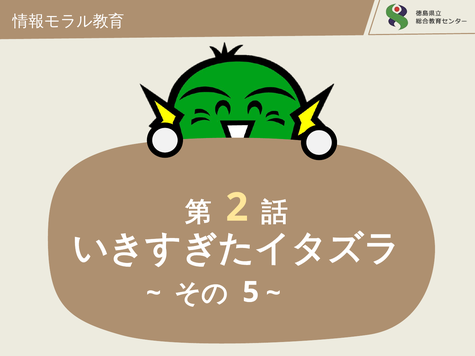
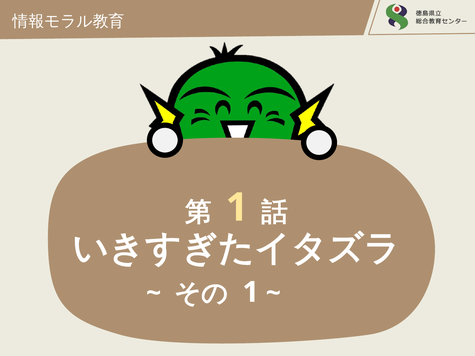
2 at (237, 208): 2 -> 1
5 at (251, 292): 5 -> 1
